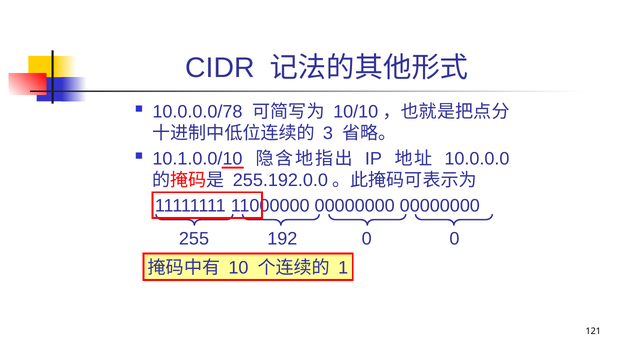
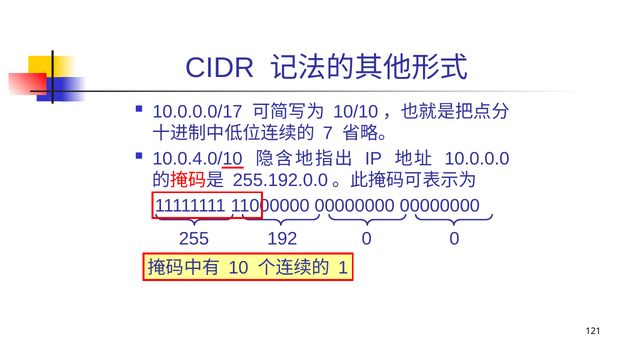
10.0.0.0/78: 10.0.0.0/78 -> 10.0.0.0/17
3: 3 -> 7
10.1.0.0/10: 10.1.0.0/10 -> 10.0.4.0/10
